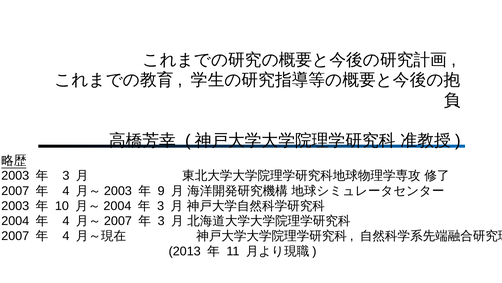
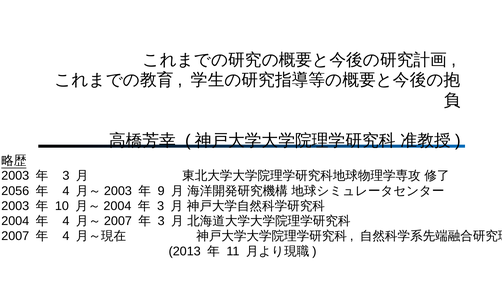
2007 at (15, 190): 2007 -> 2056
